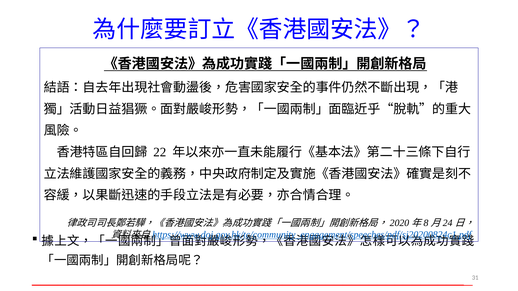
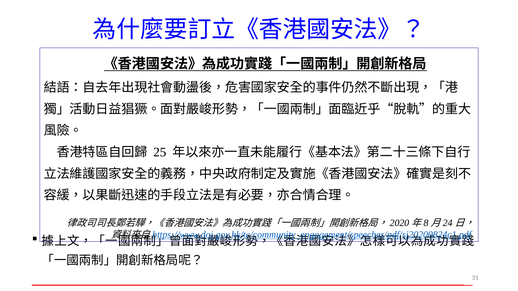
22: 22 -> 25
